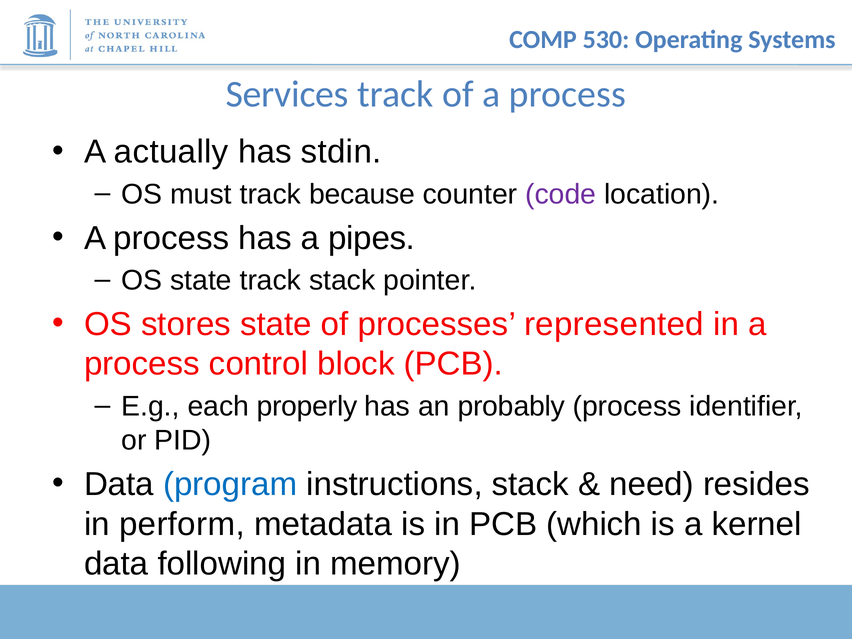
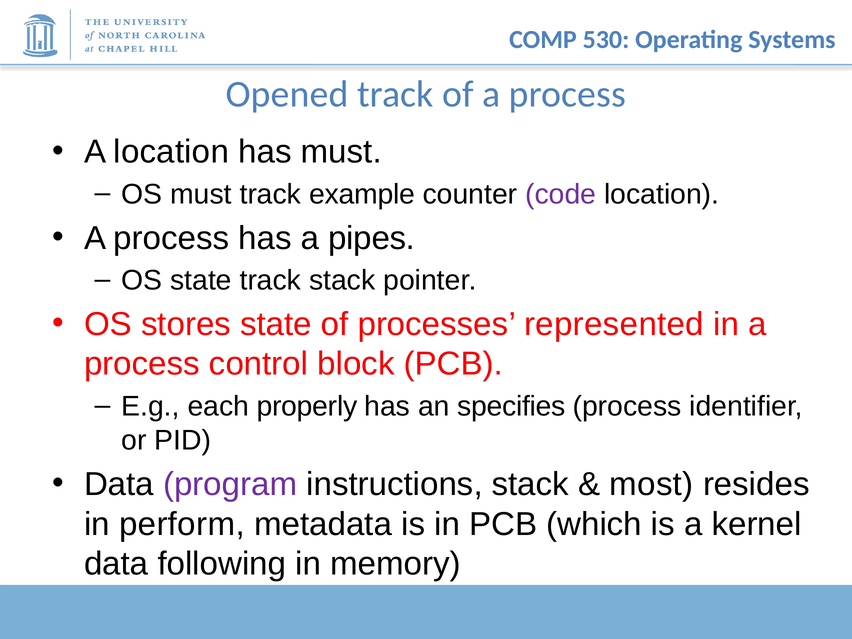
Services: Services -> Opened
A actually: actually -> location
has stdin: stdin -> must
because: because -> example
probably: probably -> specifies
program colour: blue -> purple
need: need -> most
